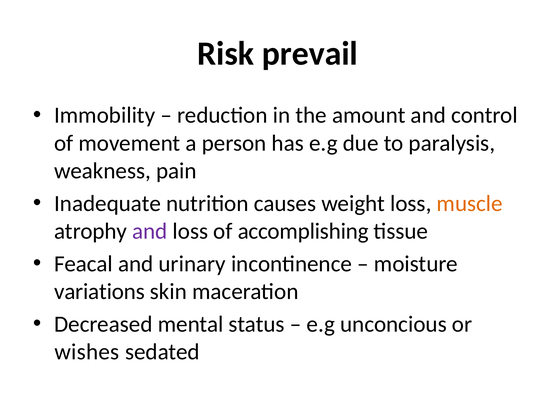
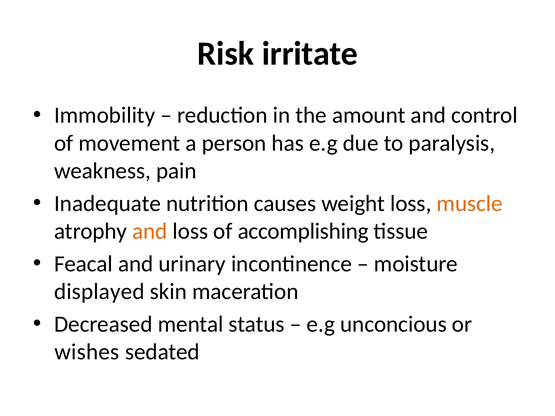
prevail: prevail -> irritate
and at (150, 231) colour: purple -> orange
variations: variations -> displayed
